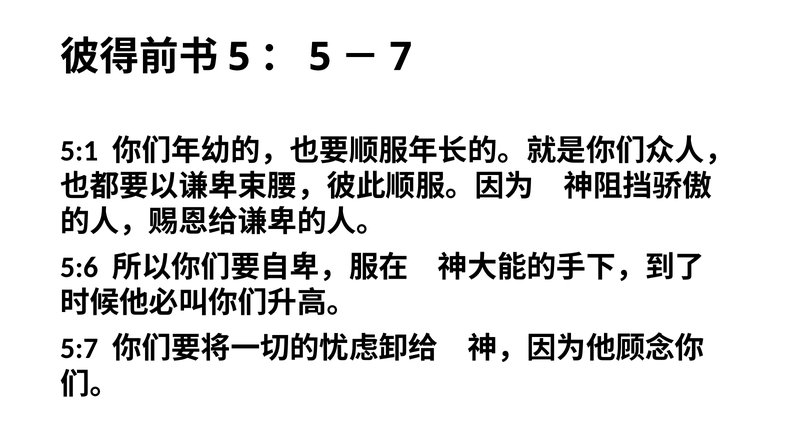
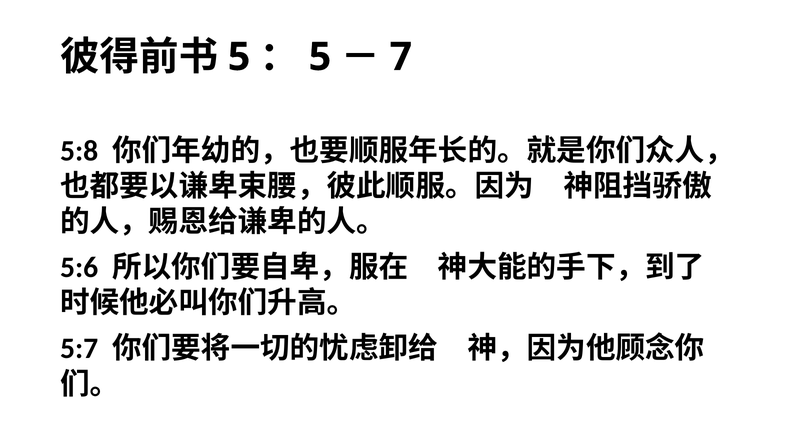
5:1: 5:1 -> 5:8
